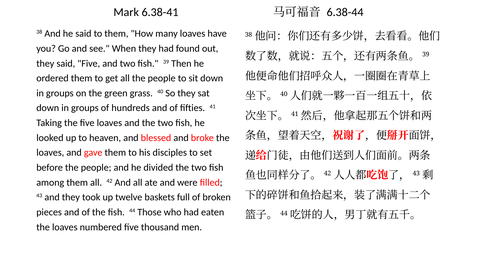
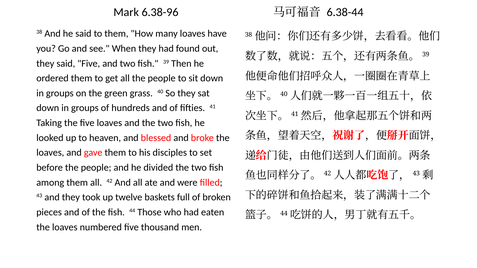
6.38-41: 6.38-41 -> 6.38-96
